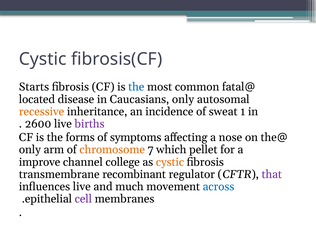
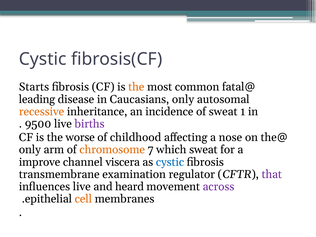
the at (136, 87) colour: blue -> orange
located: located -> leading
2600: 2600 -> 9500
forms: forms -> worse
symptoms: symptoms -> childhood
which pellet: pellet -> sweat
college: college -> viscera
cystic at (170, 162) colour: orange -> blue
recombinant: recombinant -> examination
much: much -> heard
across colour: blue -> purple
cell colour: purple -> orange
